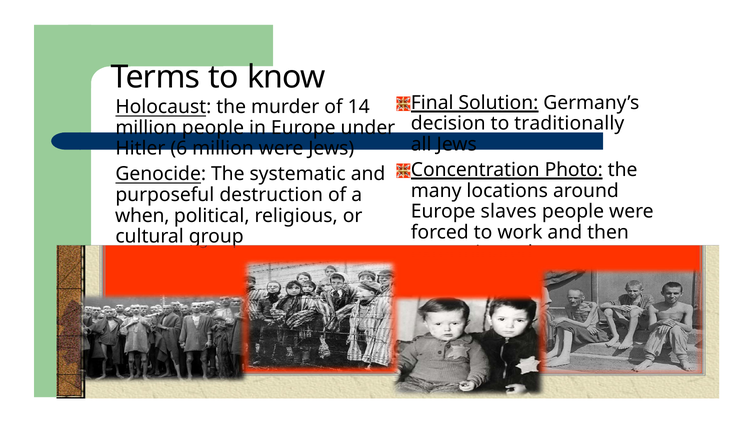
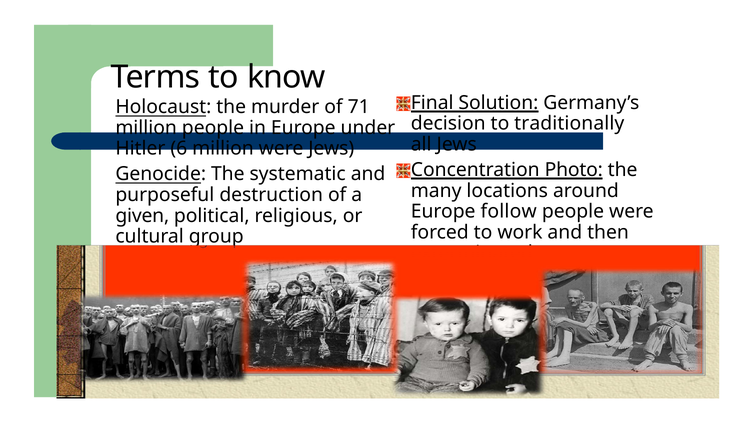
14: 14 -> 71
slaves: slaves -> follow
when: when -> given
